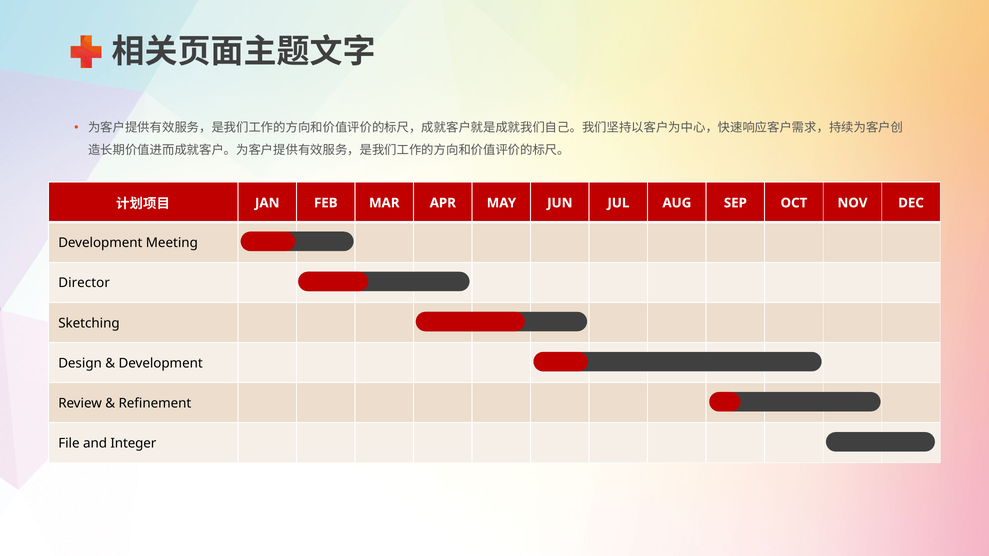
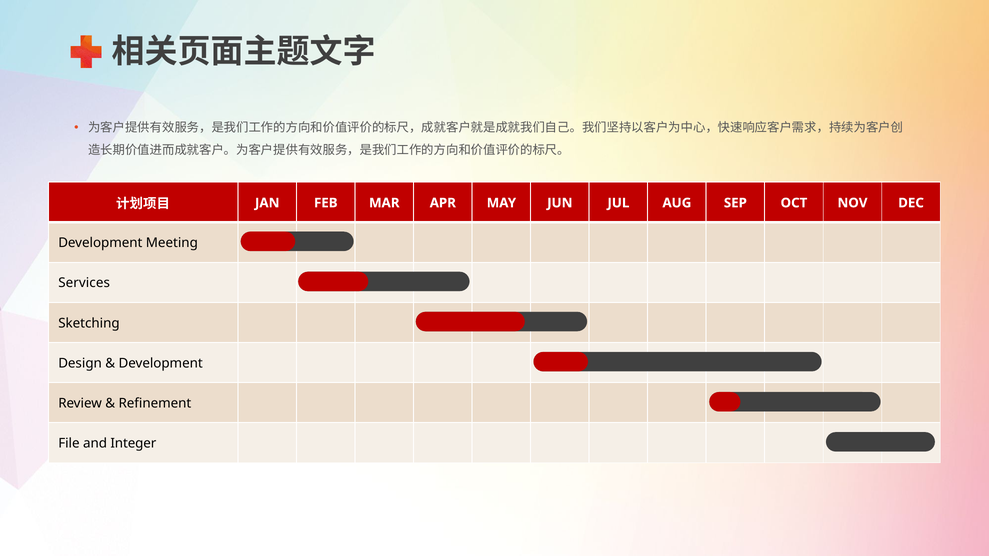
Director: Director -> Services
